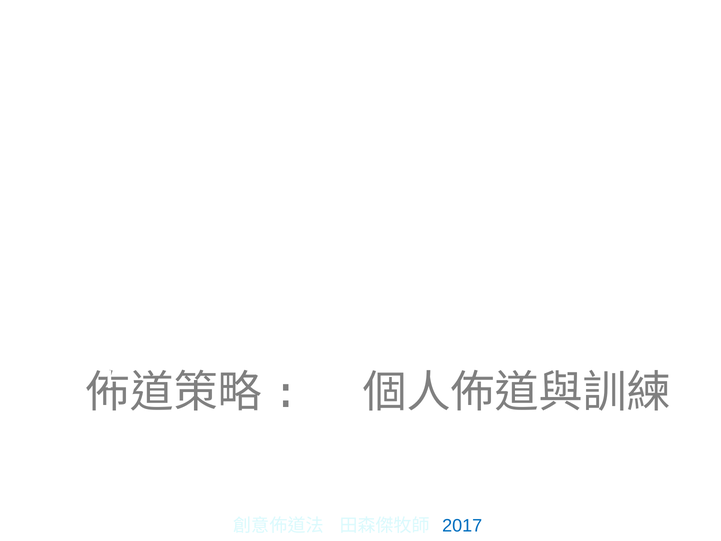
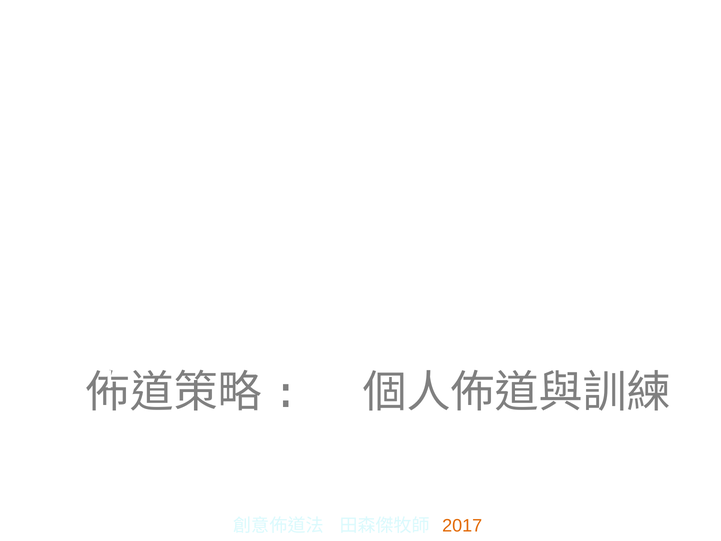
2017 colour: blue -> orange
